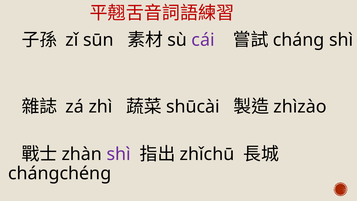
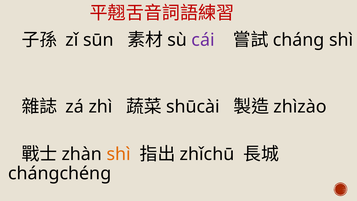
shì at (119, 154) colour: purple -> orange
